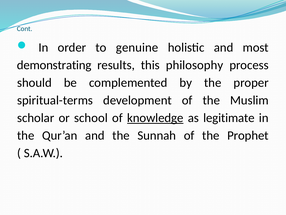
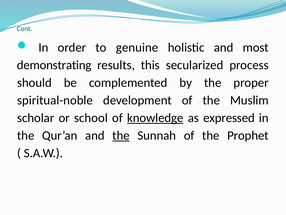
philosophy: philosophy -> secularized
spiritual-terms: spiritual-terms -> spiritual-noble
legitimate: legitimate -> expressed
the at (121, 135) underline: none -> present
